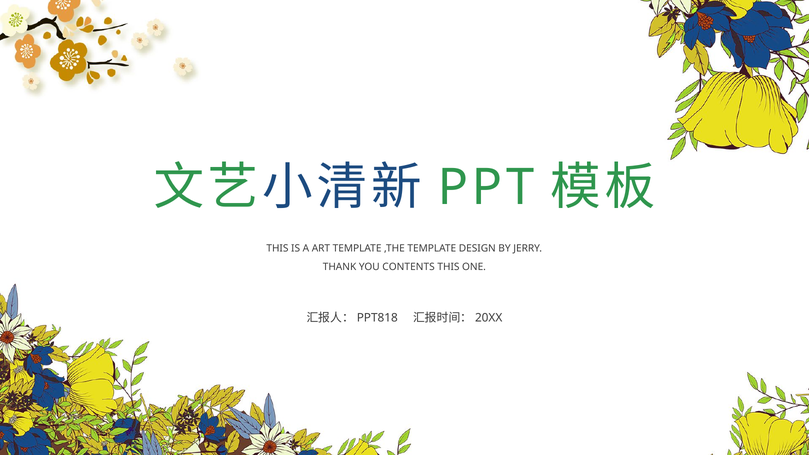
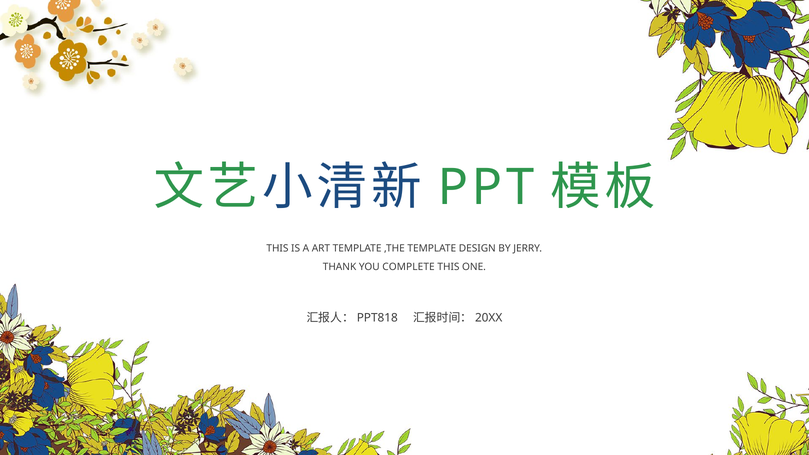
CONTENTS: CONTENTS -> COMPLETE
